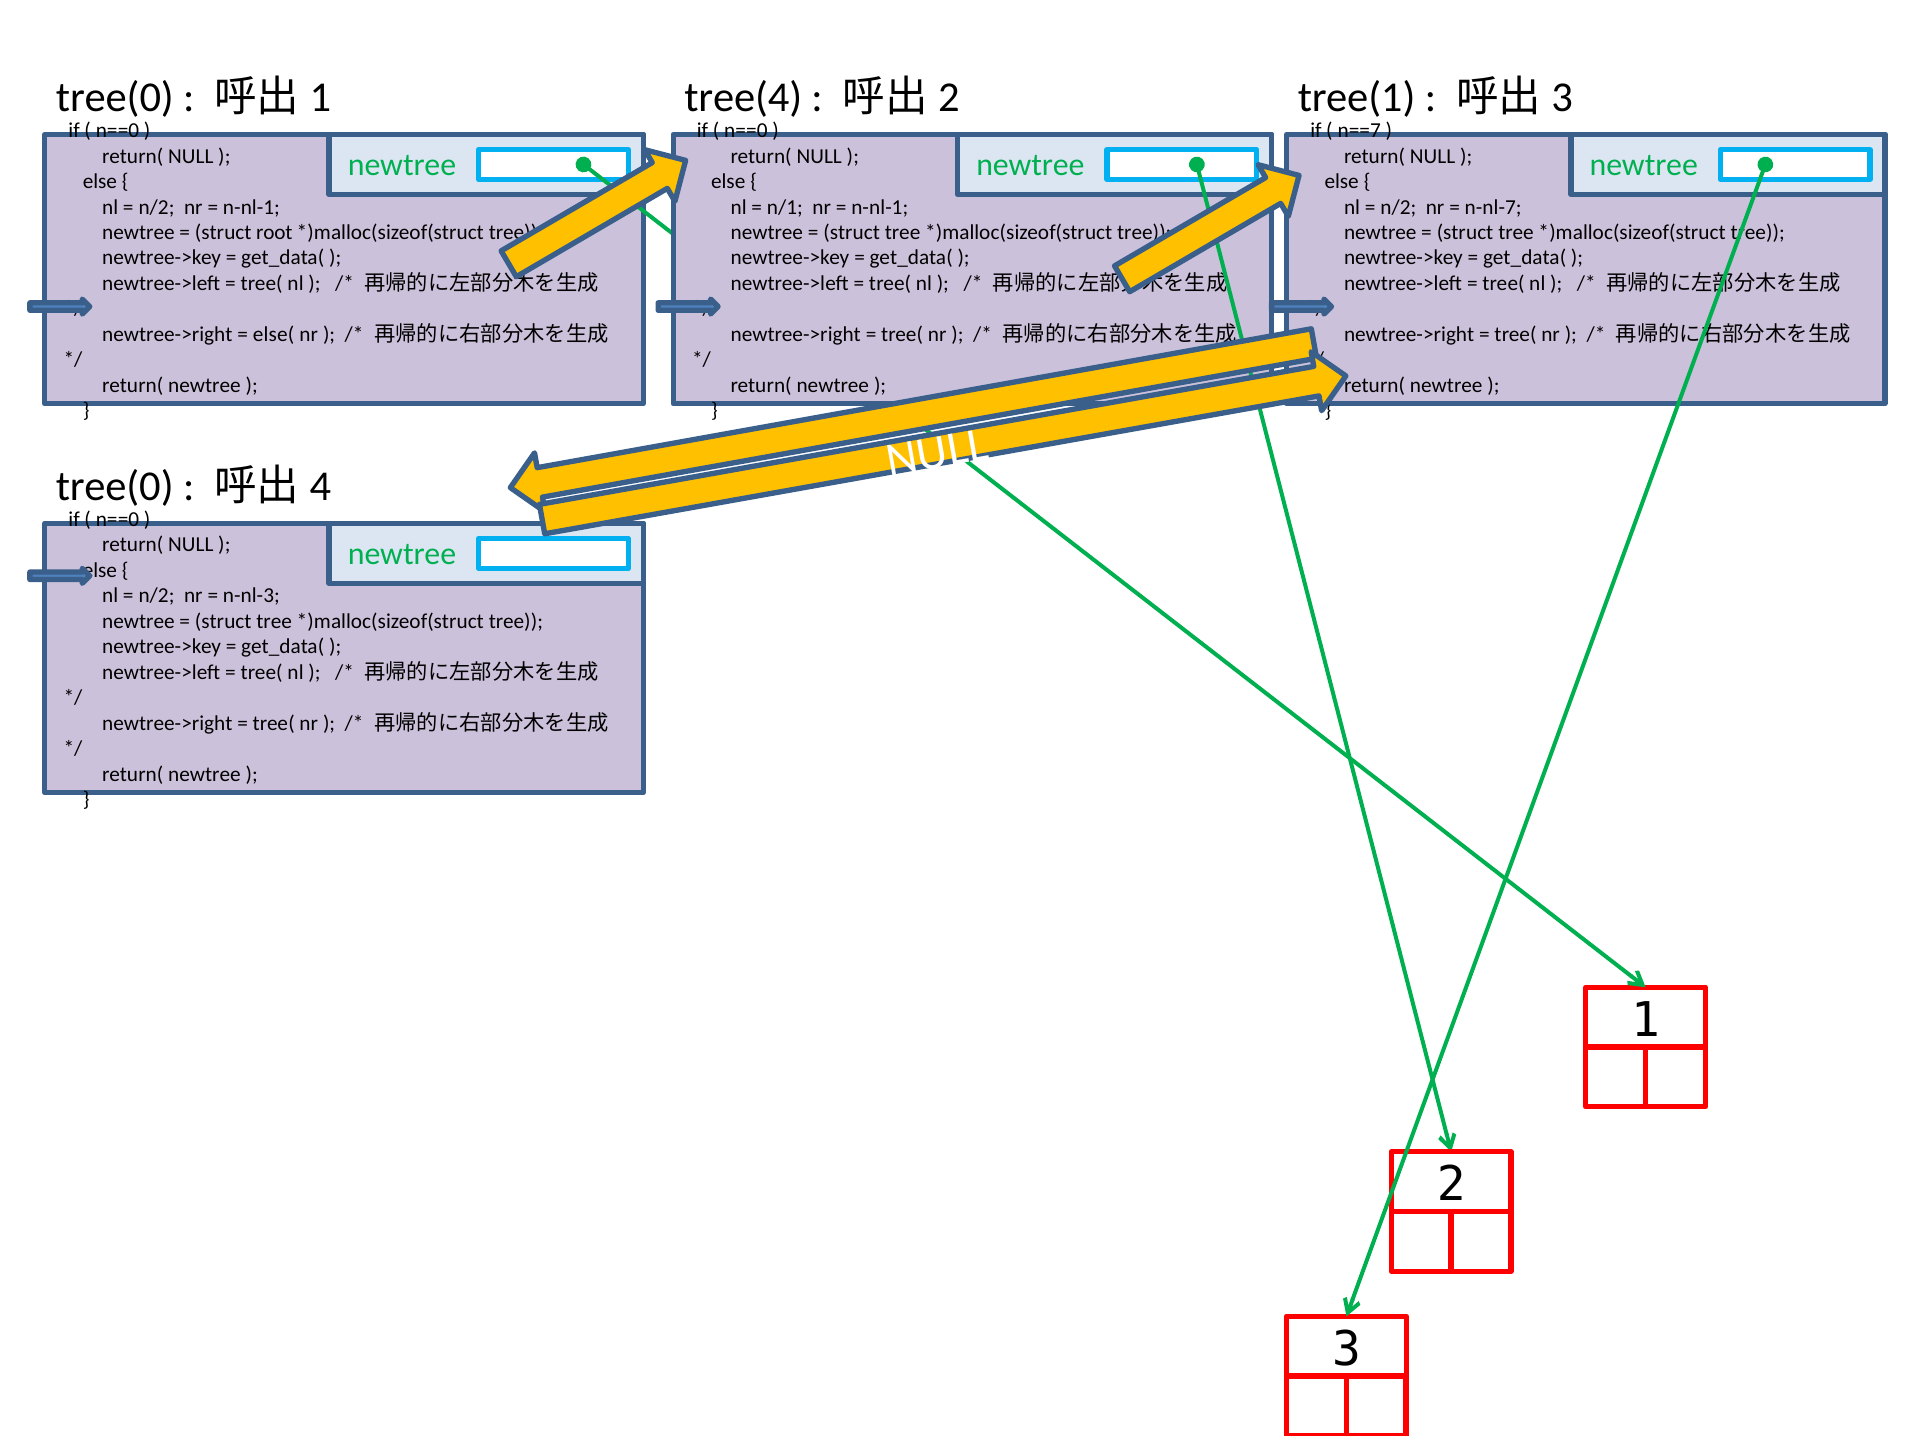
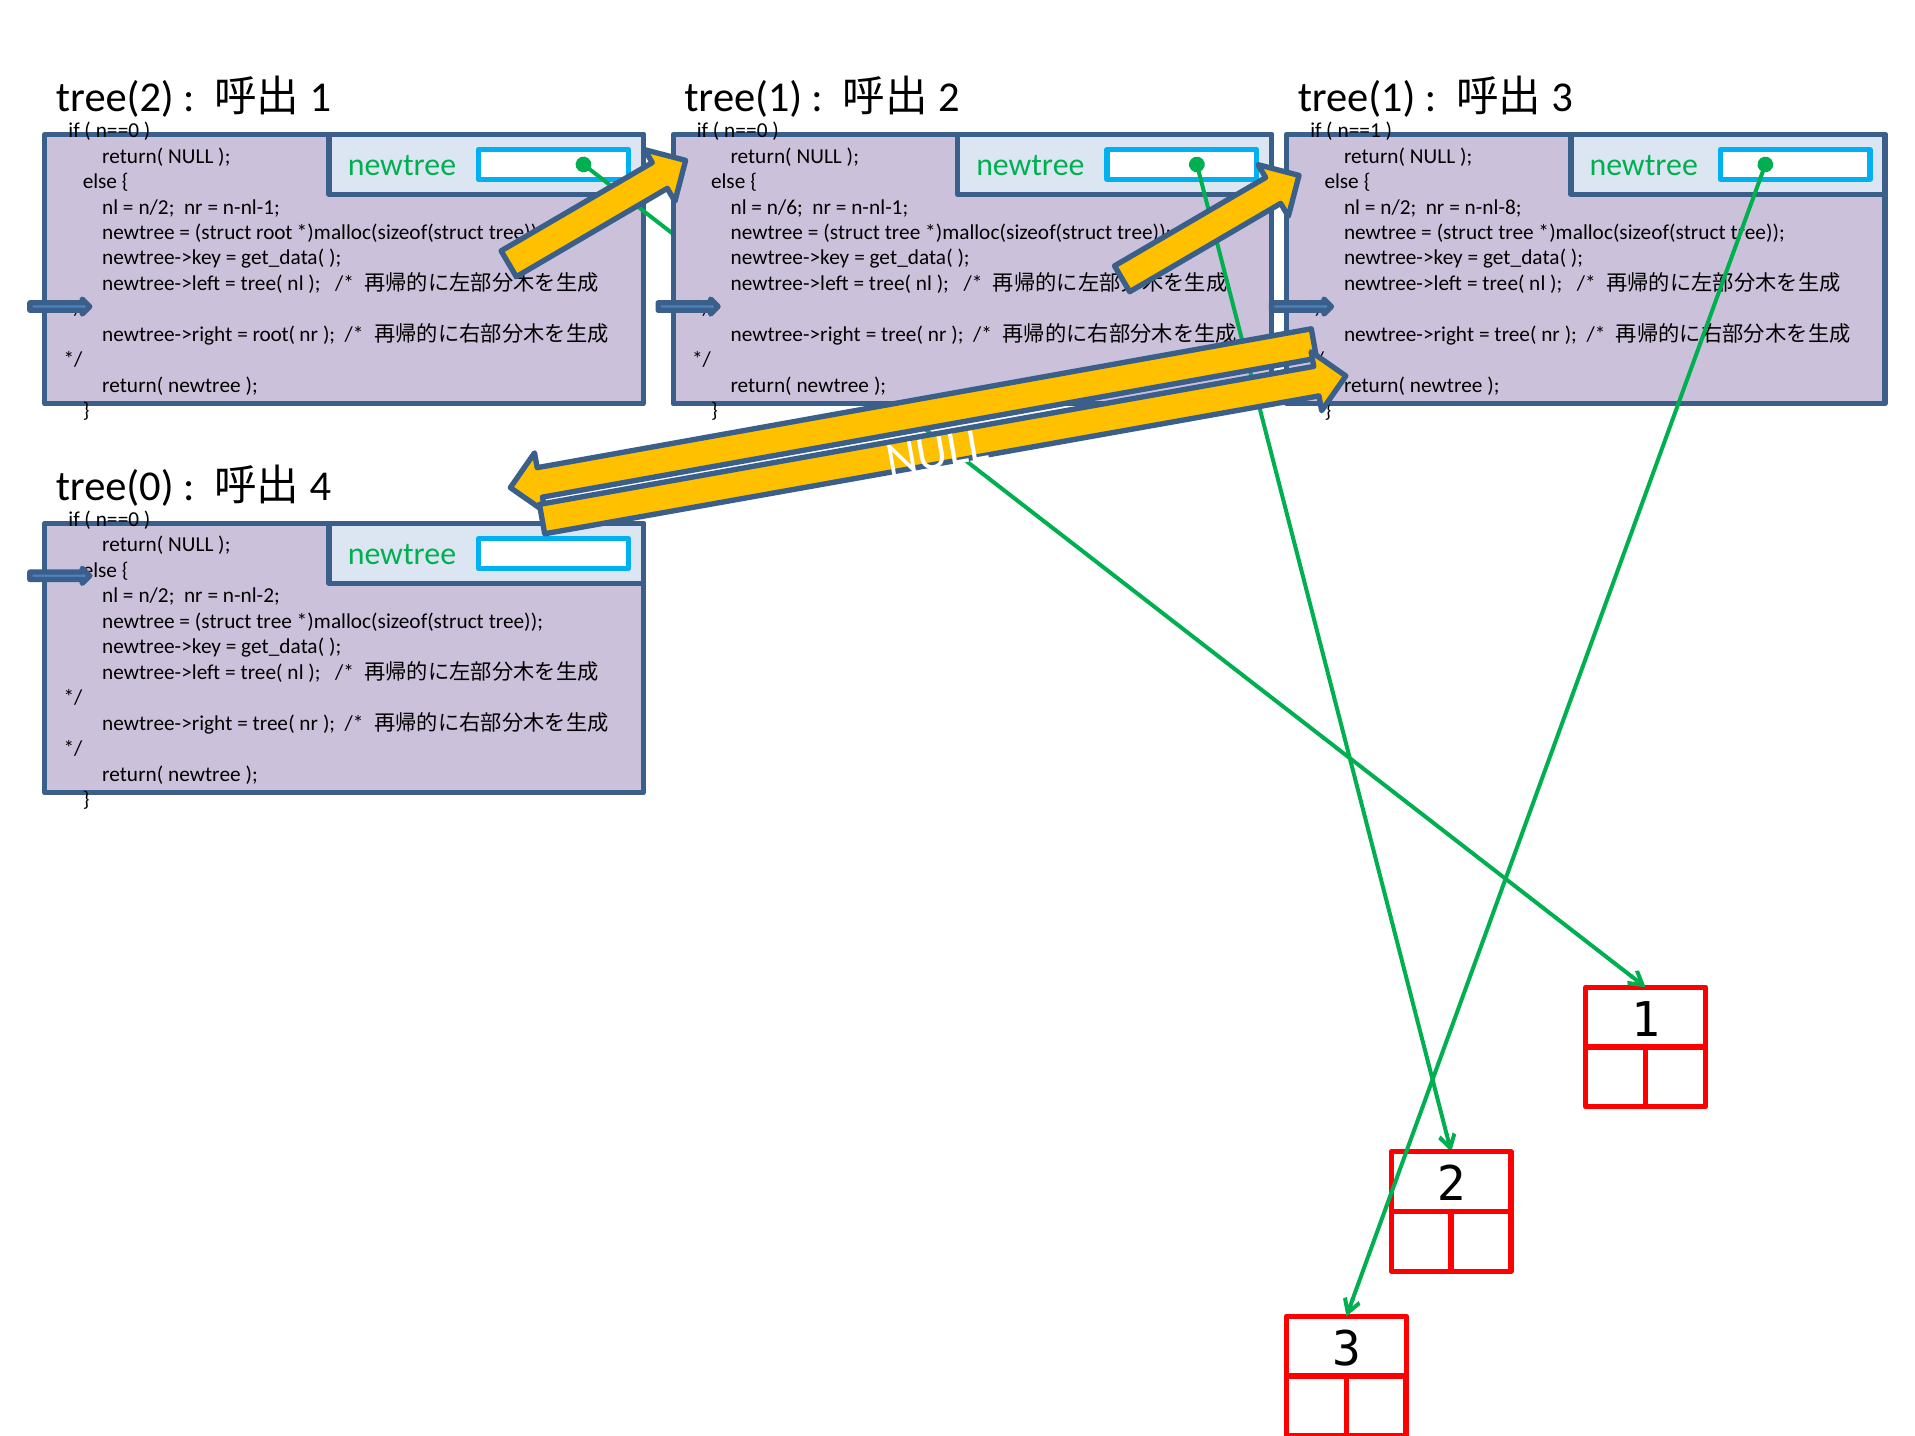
tree(0 at (115, 98): tree(0 -> tree(2
tree(4 at (743, 98): tree(4 -> tree(1
n==7: n==7 -> n==1
n/1: n/1 -> n/6
n-nl-7: n-nl-7 -> n-nl-8
else(: else( -> root(
n-nl-3: n-nl-3 -> n-nl-2
